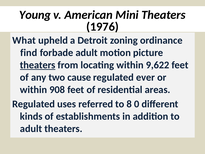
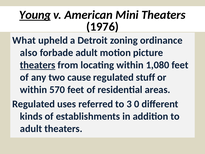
Young underline: none -> present
find: find -> also
9,622: 9,622 -> 1,080
ever: ever -> stuff
908: 908 -> 570
8: 8 -> 3
